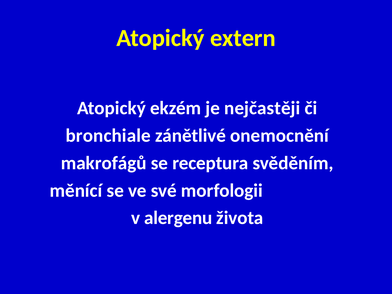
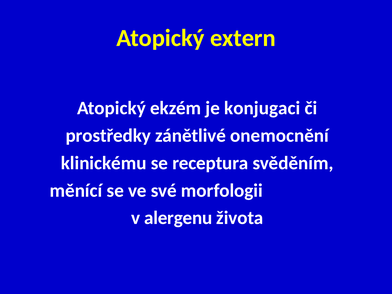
nejčastěji: nejčastěji -> konjugaci
bronchiale: bronchiale -> prostředky
makrofágů: makrofágů -> klinickému
